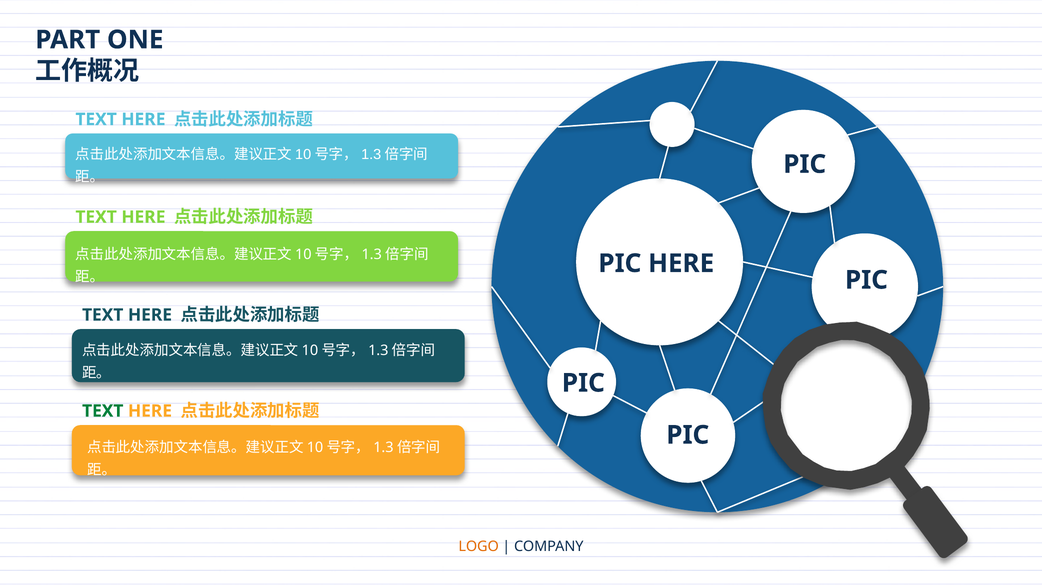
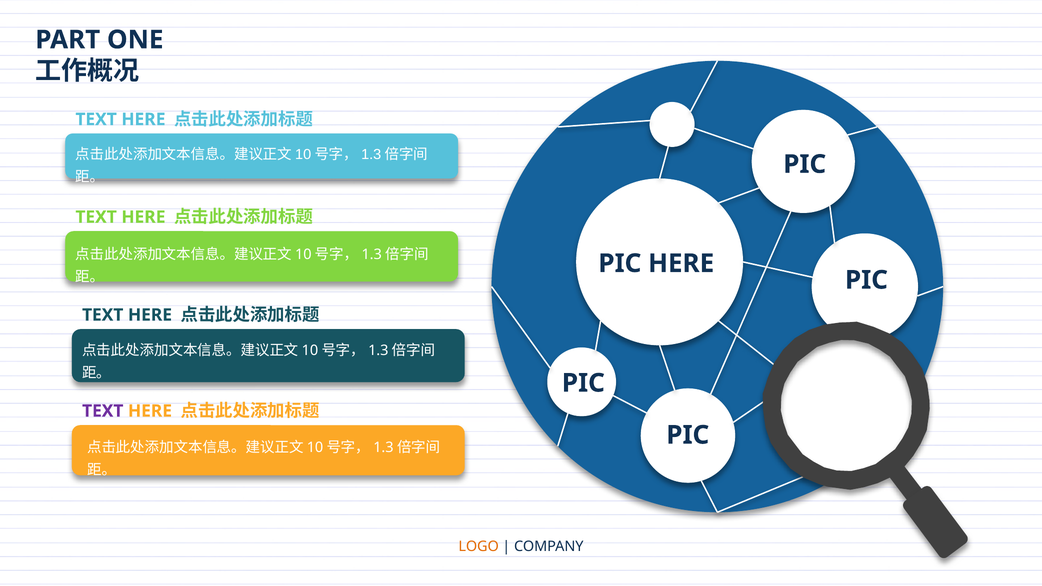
TEXT at (103, 411) colour: green -> purple
